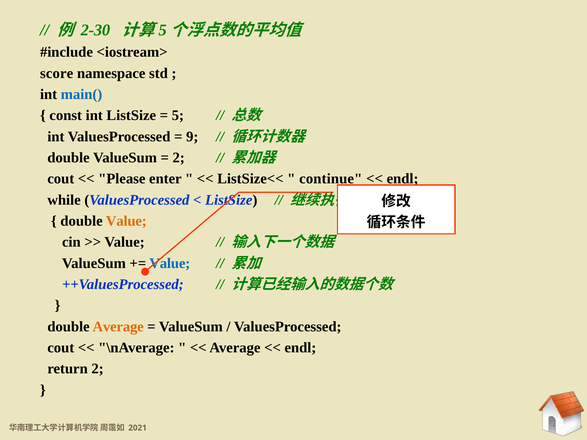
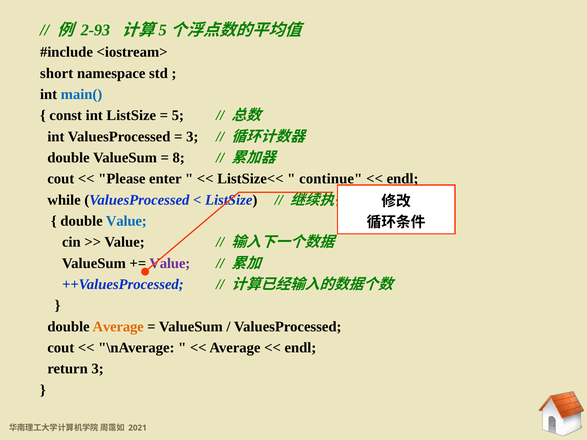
2-30: 2-30 -> 2-93
score: score -> short
9 at (192, 137): 9 -> 3
2 at (179, 158): 2 -> 8
Value at (126, 221) colour: orange -> blue
Value at (170, 263) colour: blue -> purple
return 2: 2 -> 3
